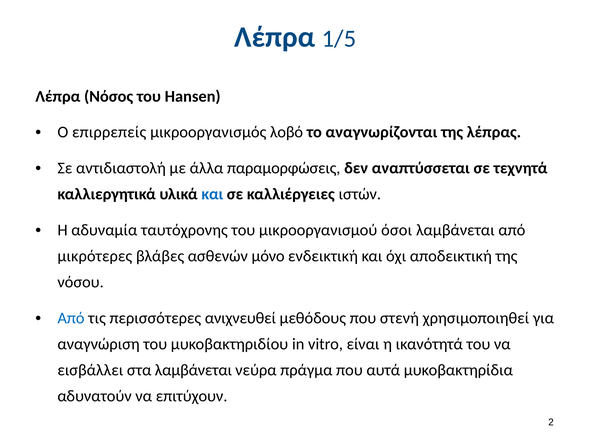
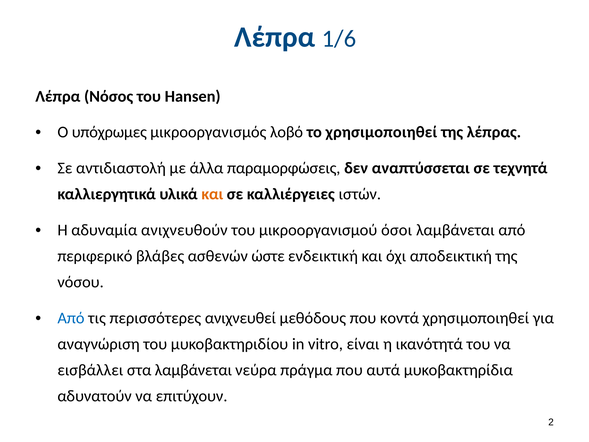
1/5: 1/5 -> 1/6
επιρρεπείς: επιρρεπείς -> υπόχρωμες
το αναγνωρίζονται: αναγνωρίζονται -> χρησιμοποιηθεί
και at (212, 194) colour: blue -> orange
ταυτόχρονης: ταυτόχρονης -> ανιχνευθούν
μικρότερες: μικρότερες -> περιφερικό
μόνο: μόνο -> ώστε
στενή: στενή -> κοντά
